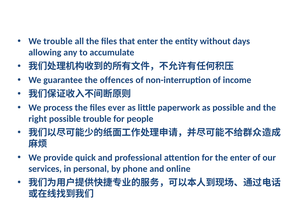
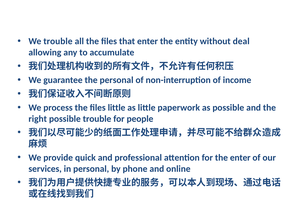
days: days -> deal
the offences: offences -> personal
files ever: ever -> little
